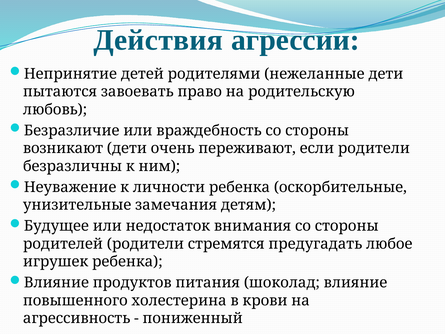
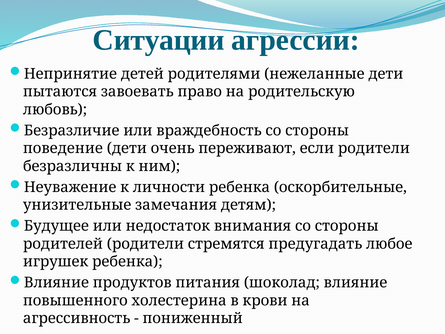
Действия: Действия -> Ситуации
возникают: возникают -> поведение
